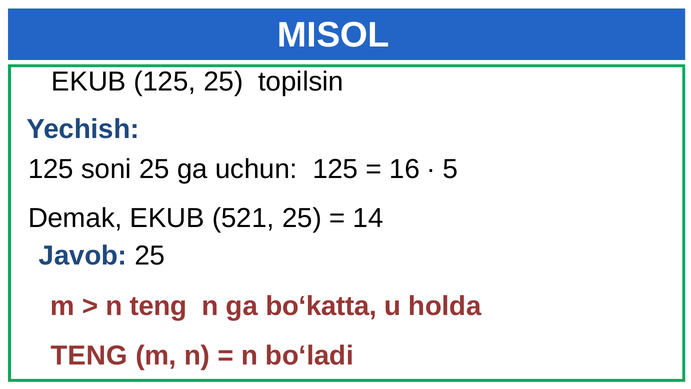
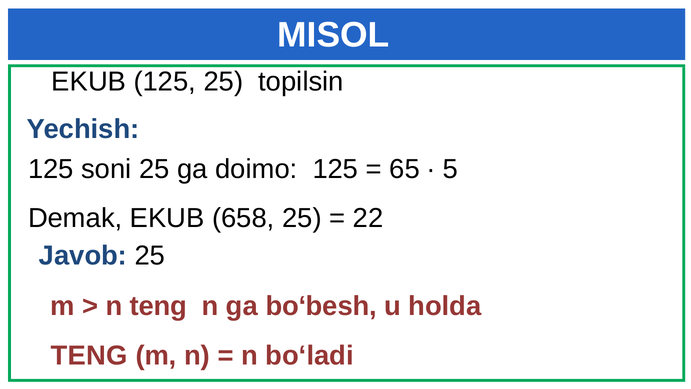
uchun: uchun -> doimo
16: 16 -> 65
521: 521 -> 658
14: 14 -> 22
bo‘katta: bo‘katta -> bo‘besh
